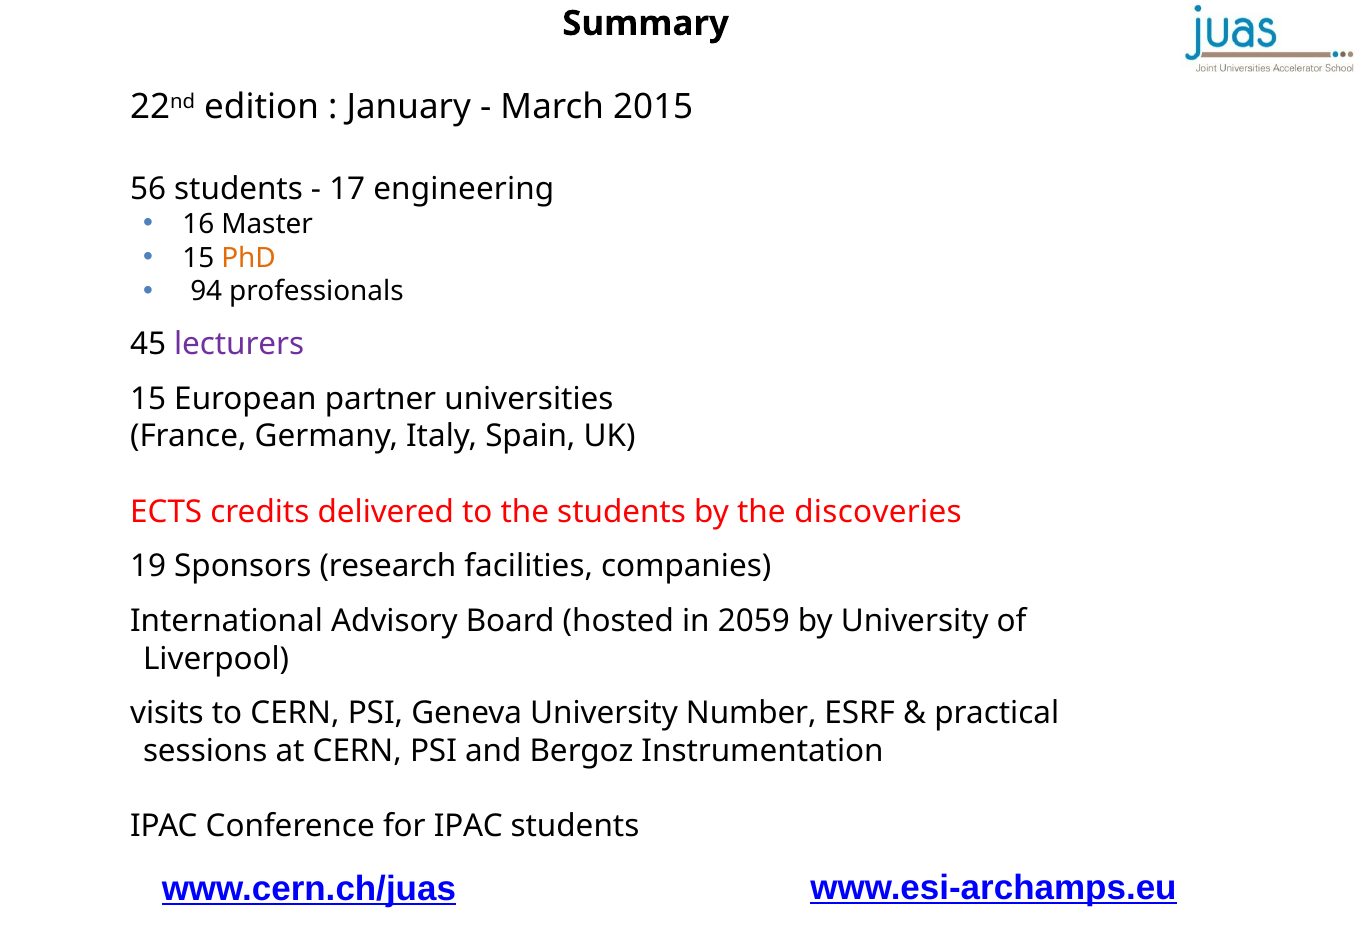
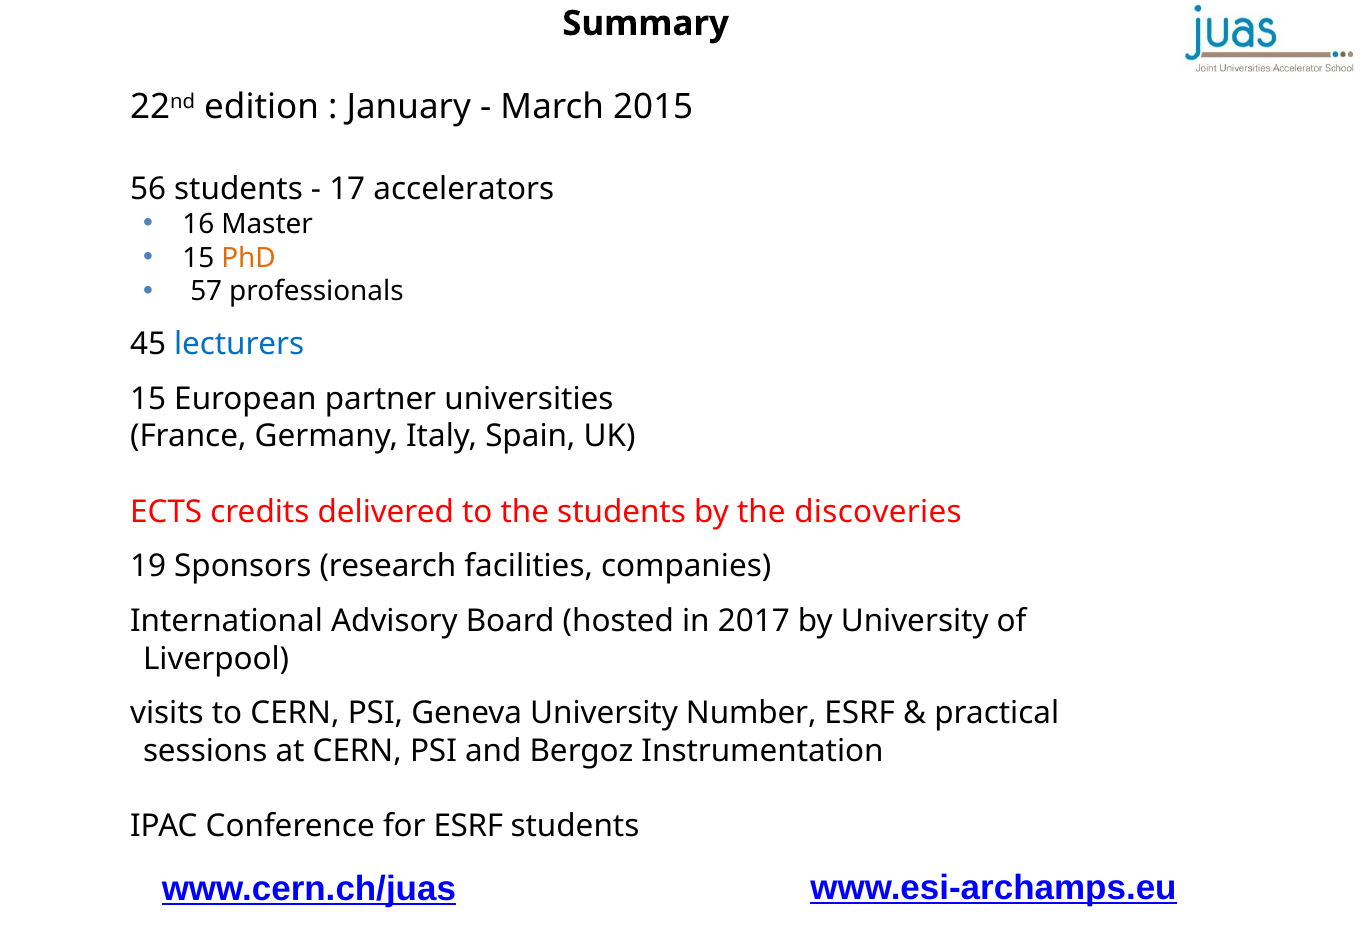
engineering: engineering -> accelerators
94: 94 -> 57
lecturers colour: purple -> blue
2059: 2059 -> 2017
for IPAC: IPAC -> ESRF
